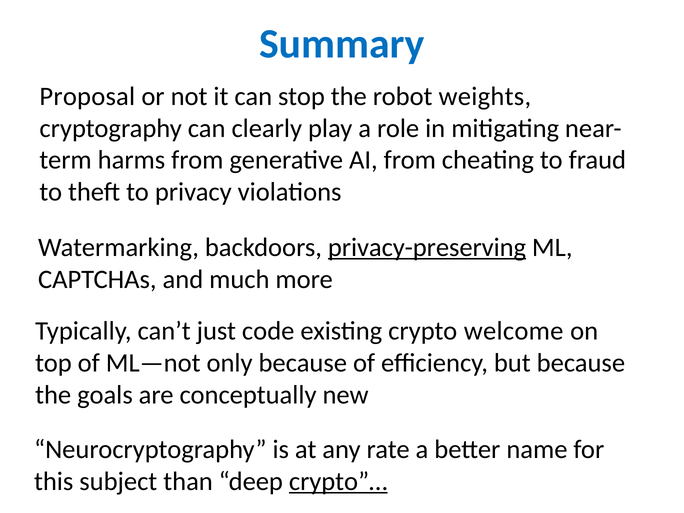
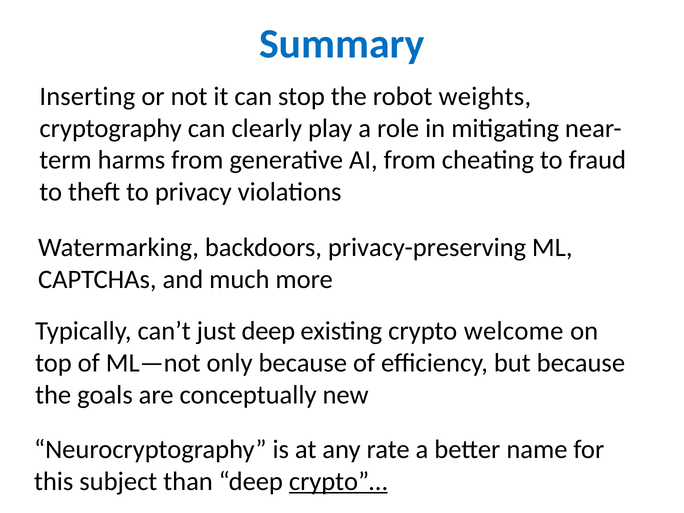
Proposal: Proposal -> Inserting
privacy-preserving underline: present -> none
just code: code -> deep
